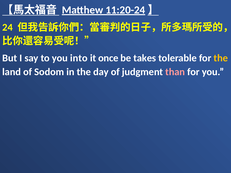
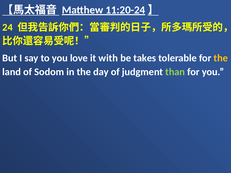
into: into -> love
once: once -> with
than colour: pink -> light green
